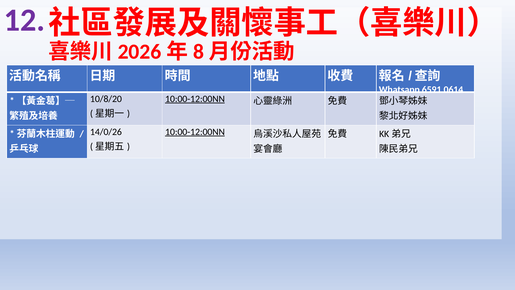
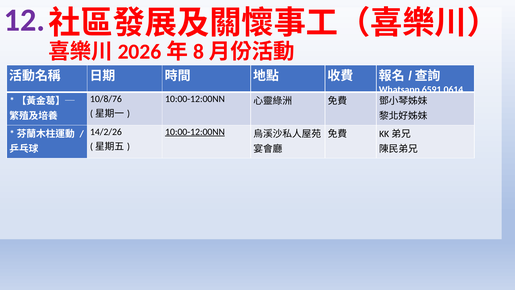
10/8/20: 10/8/20 -> 10/8/76
10:00-12:00NN at (195, 99) underline: present -> none
14/0/26: 14/0/26 -> 14/2/26
